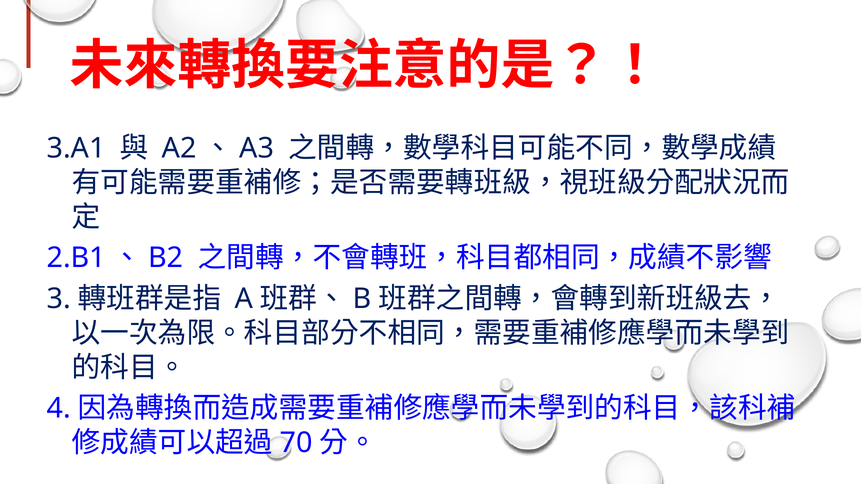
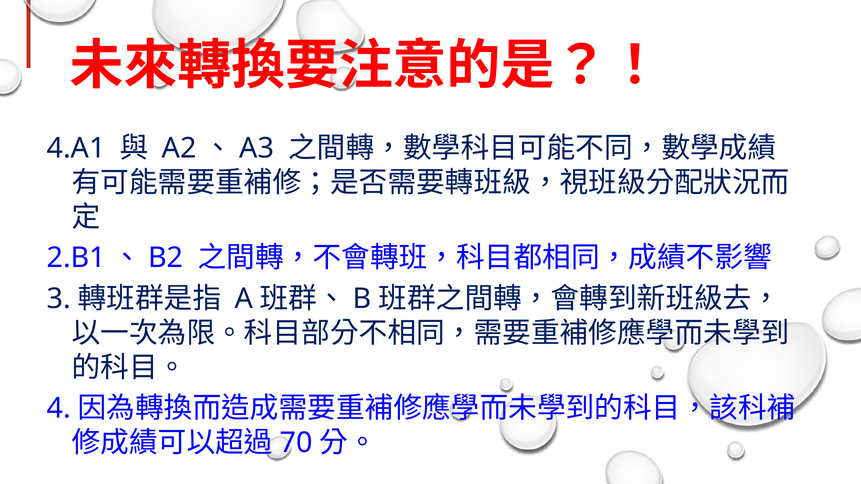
3.A1: 3.A1 -> 4.A1
